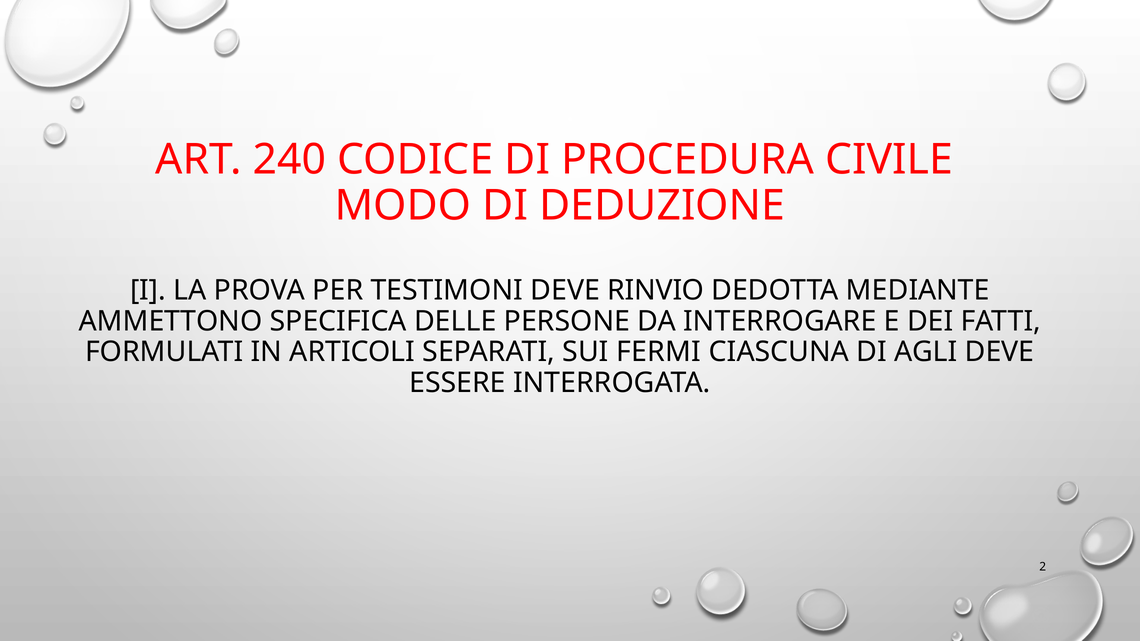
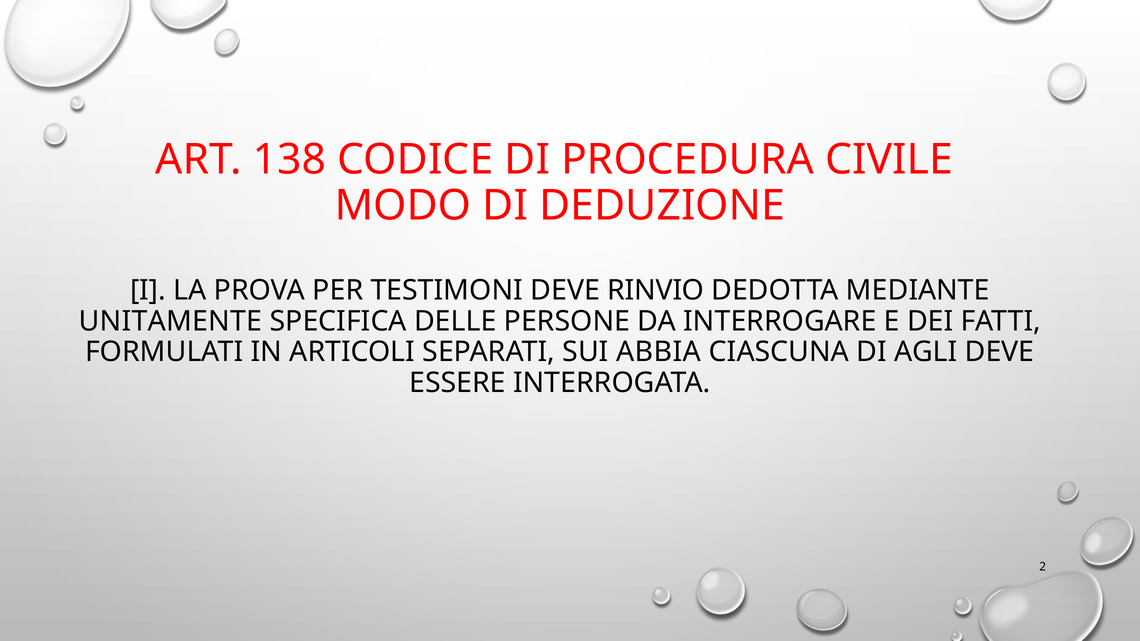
240: 240 -> 138
AMMETTONO: AMMETTONO -> UNITAMENTE
FERMI: FERMI -> ABBIA
